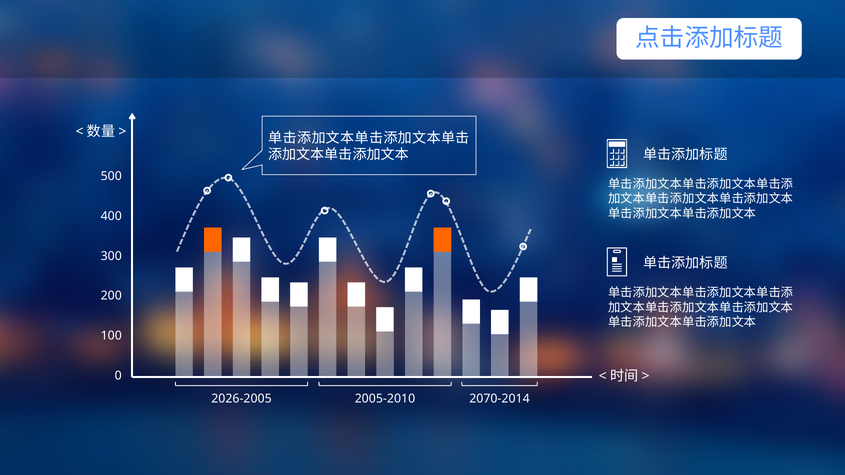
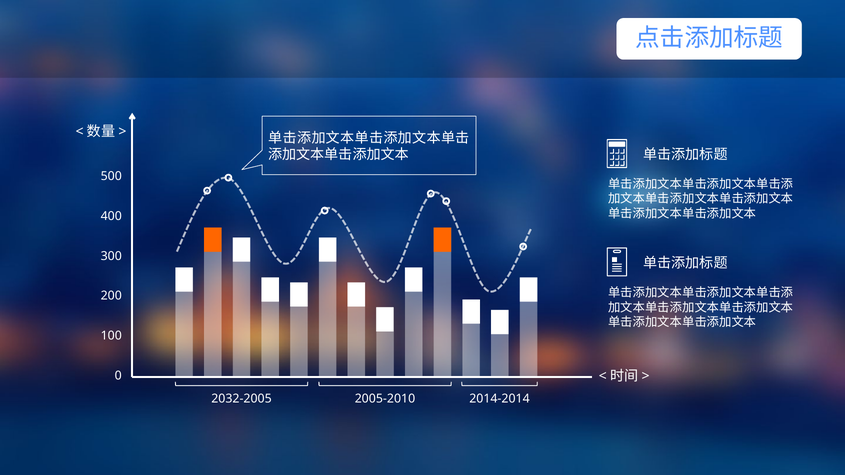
2026-2005: 2026-2005 -> 2032-2005
2070-2014: 2070-2014 -> 2014-2014
